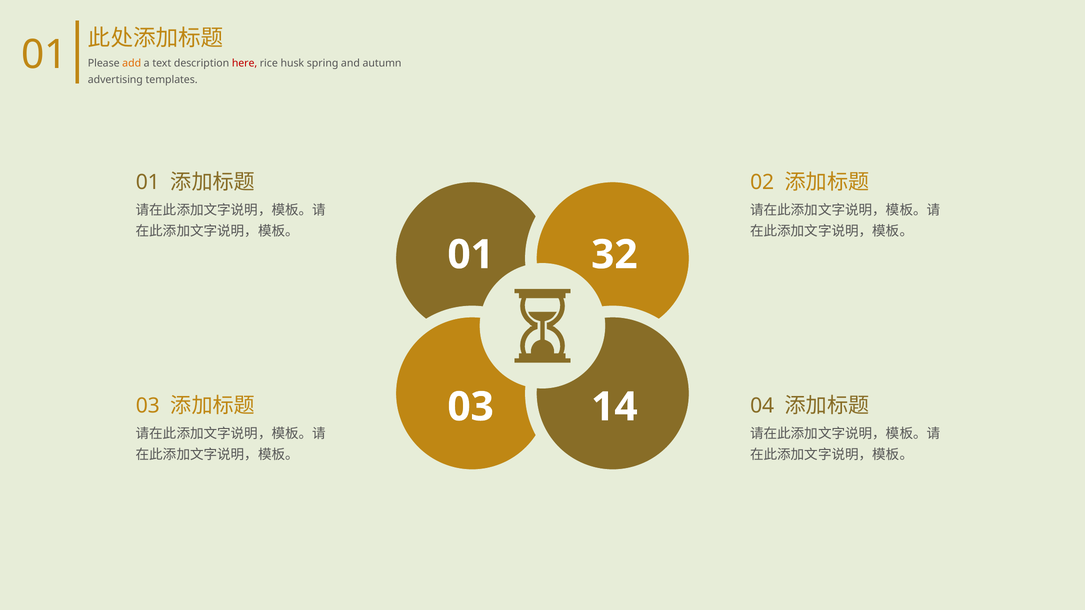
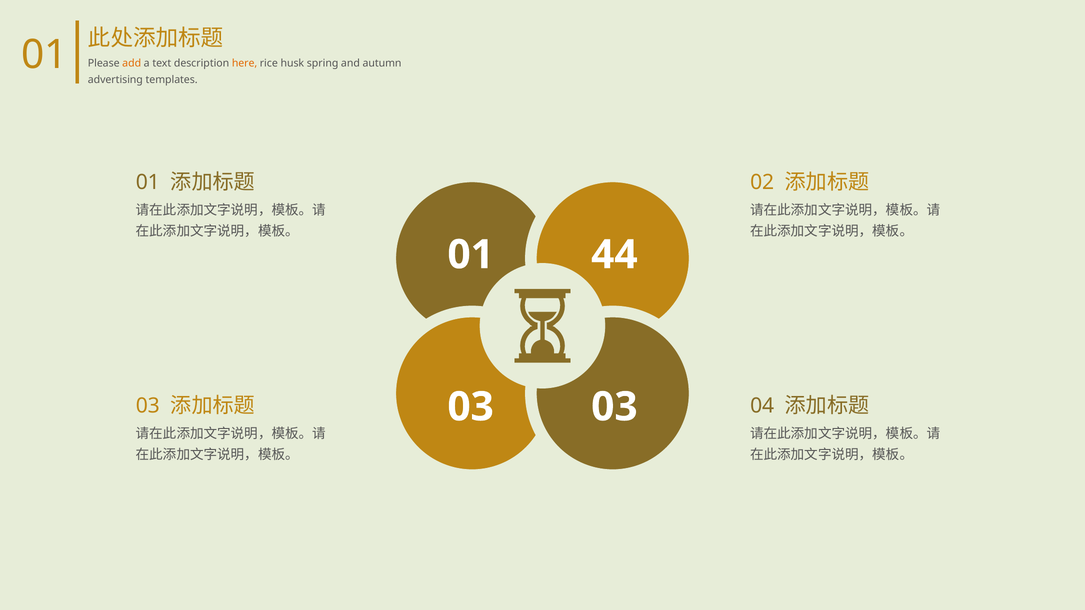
here colour: red -> orange
32: 32 -> 44
03 14: 14 -> 03
